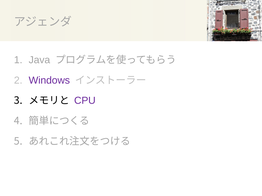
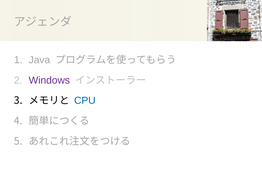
CPU colour: purple -> blue
